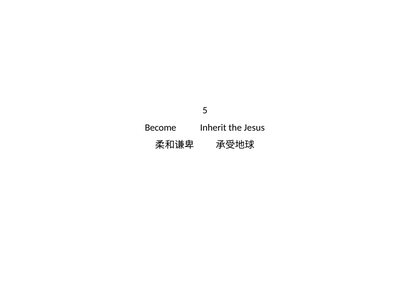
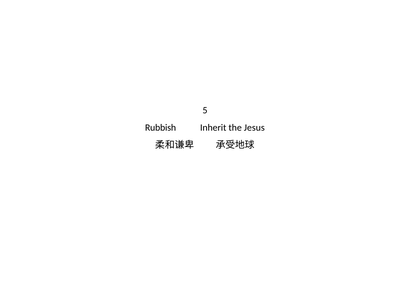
Become: Become -> Rubbish
